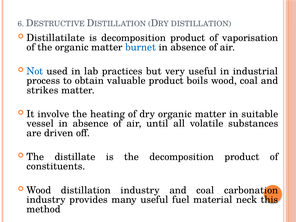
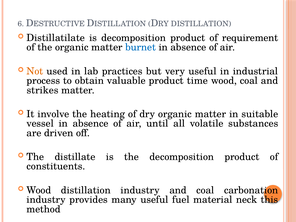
vaporisation: vaporisation -> requirement
Not colour: blue -> orange
boils: boils -> time
